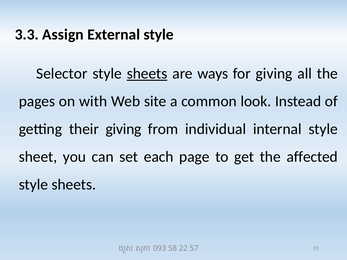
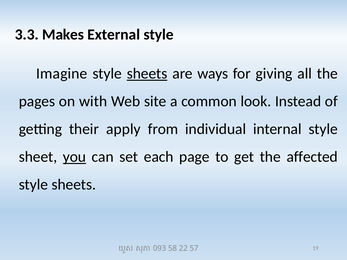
Assign: Assign -> Makes
Selector: Selector -> Imagine
their giving: giving -> apply
you underline: none -> present
